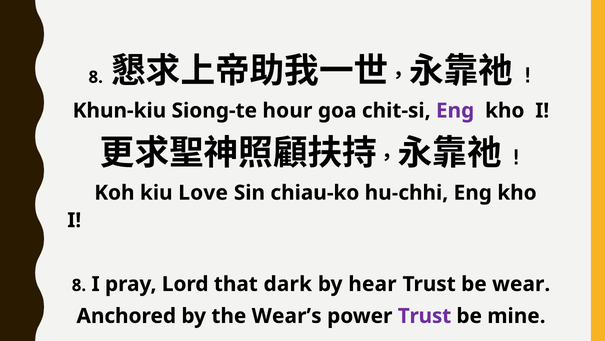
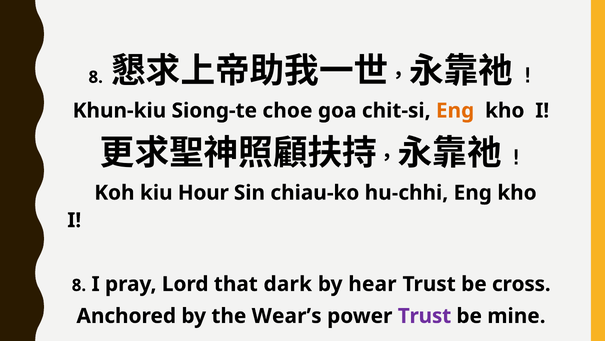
hour: hour -> choe
Eng at (455, 110) colour: purple -> orange
Love: Love -> Hour
wear: wear -> cross
